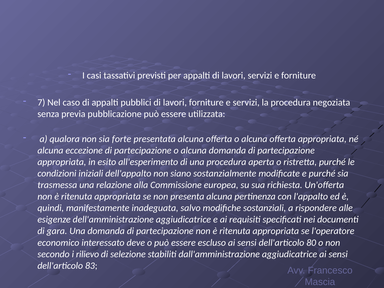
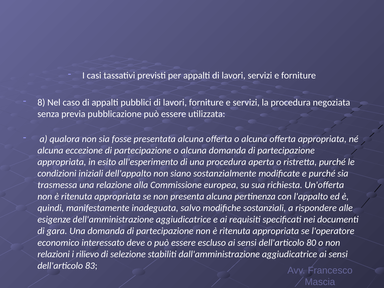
7: 7 -> 8
forte: forte -> fosse
secondo: secondo -> relazioni
